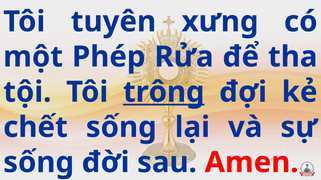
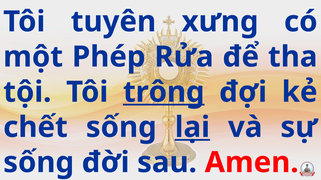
lại underline: none -> present
